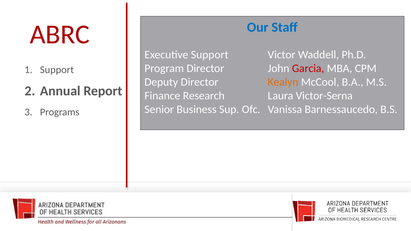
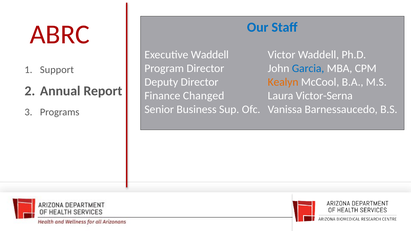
Executive Support: Support -> Waddell
Garcia colour: red -> blue
Research: Research -> Changed
